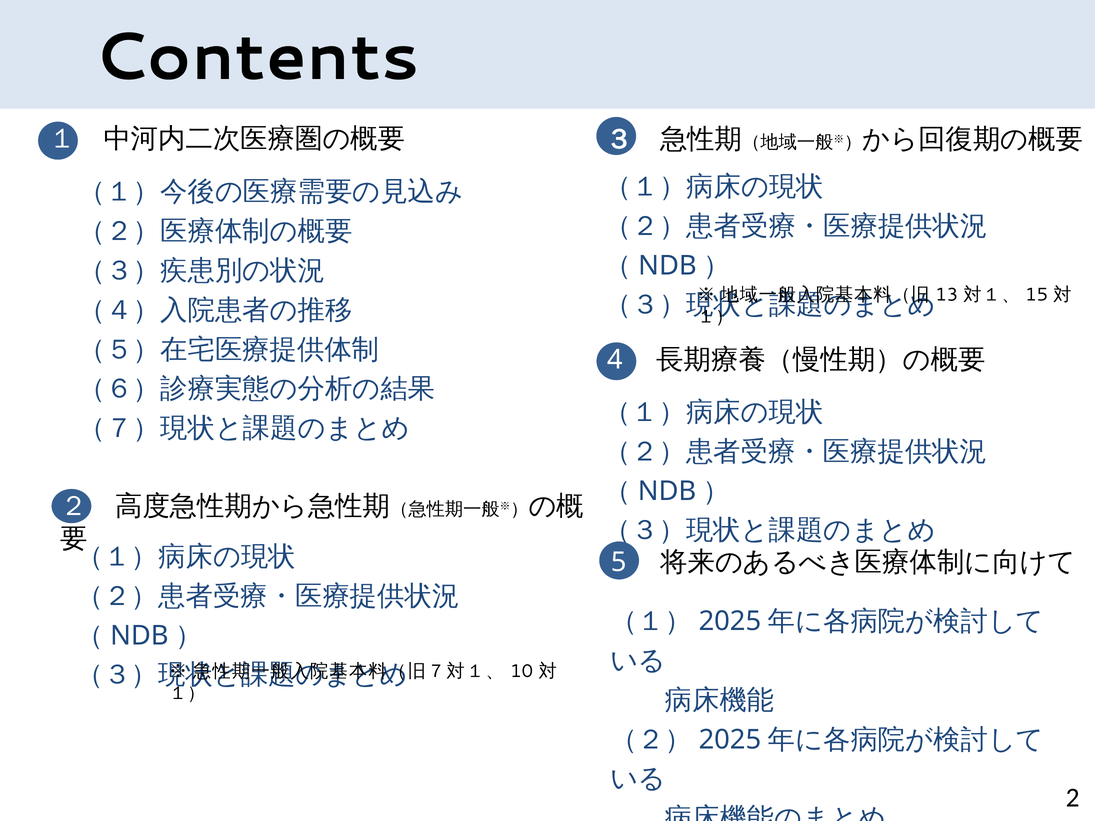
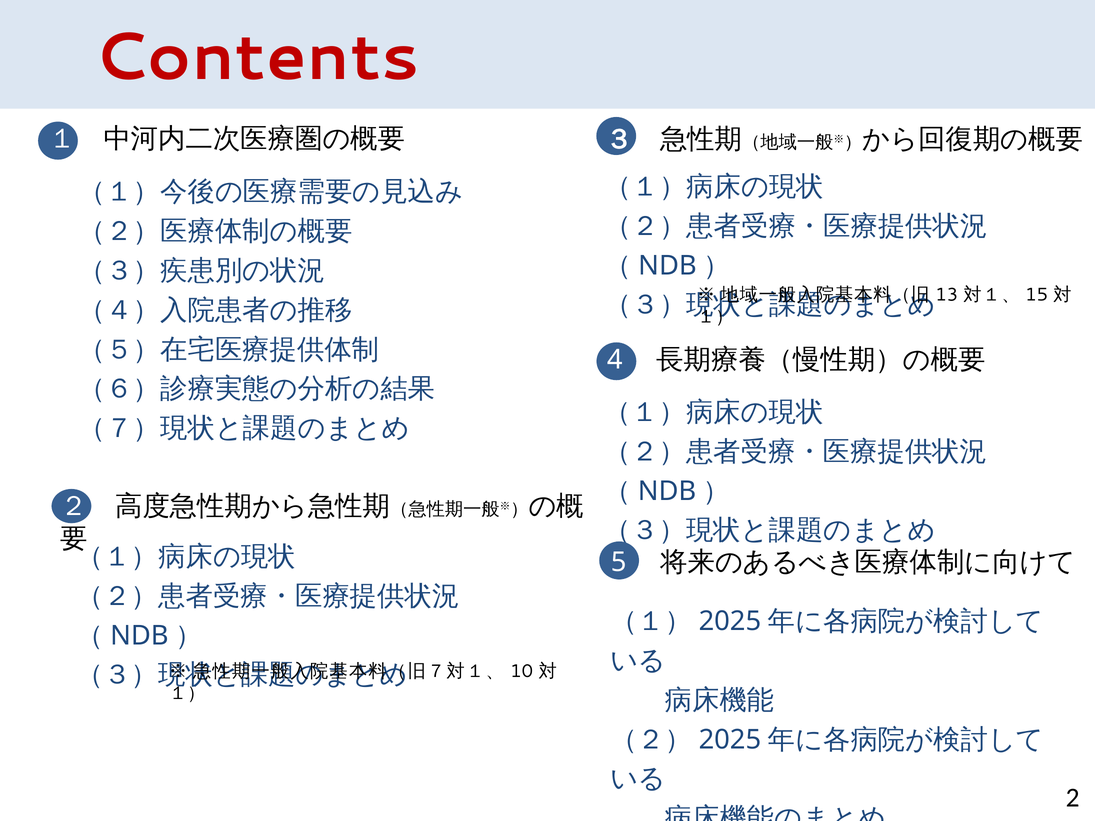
Contents colour: black -> red
